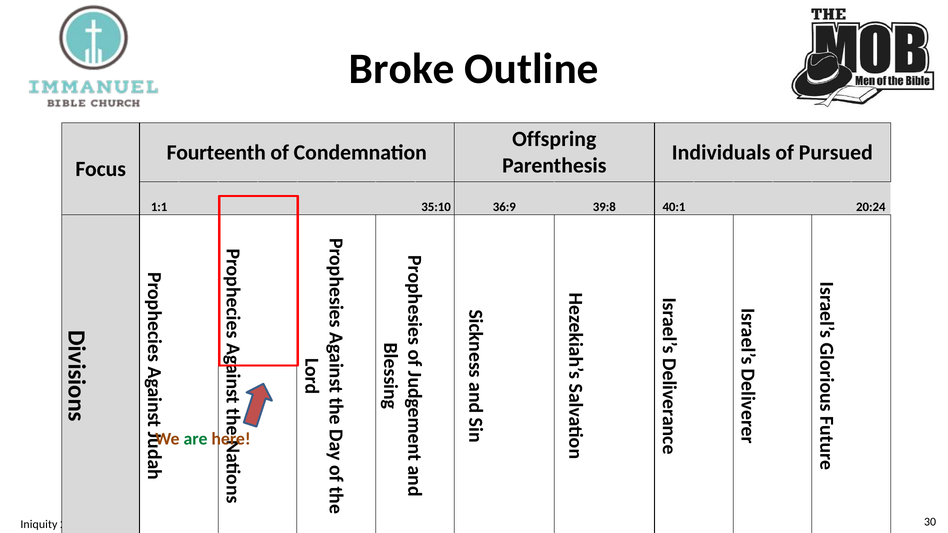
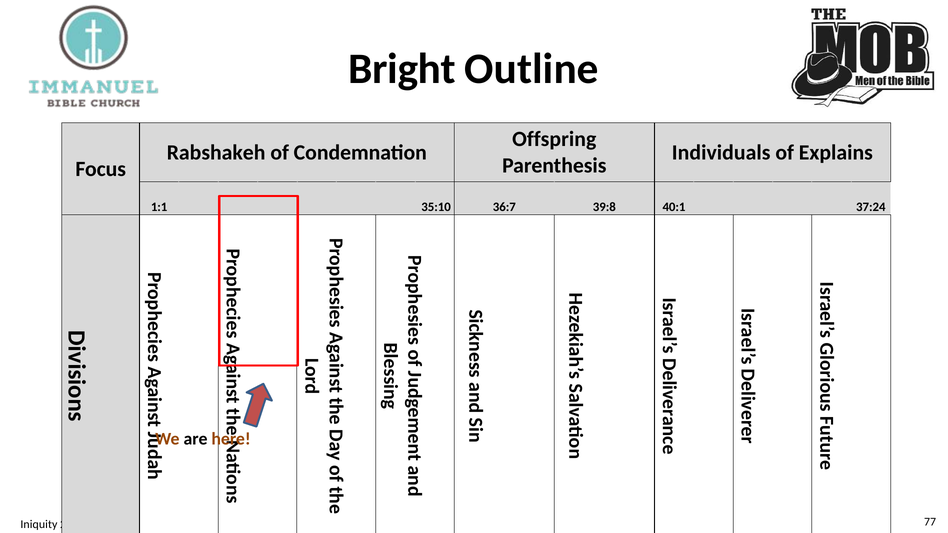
Broke: Broke -> Bright
Fourteenth: Fourteenth -> Rabshakeh
Pursued: Pursued -> Explains
36:9: 36:9 -> 36:7
20:24: 20:24 -> 37:24
are colour: green -> black
30: 30 -> 77
